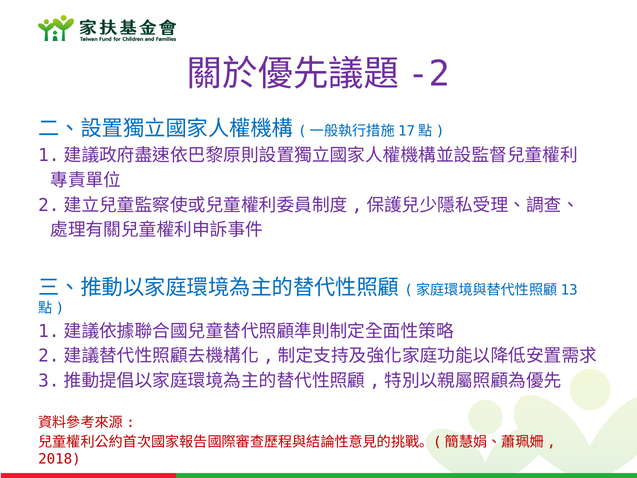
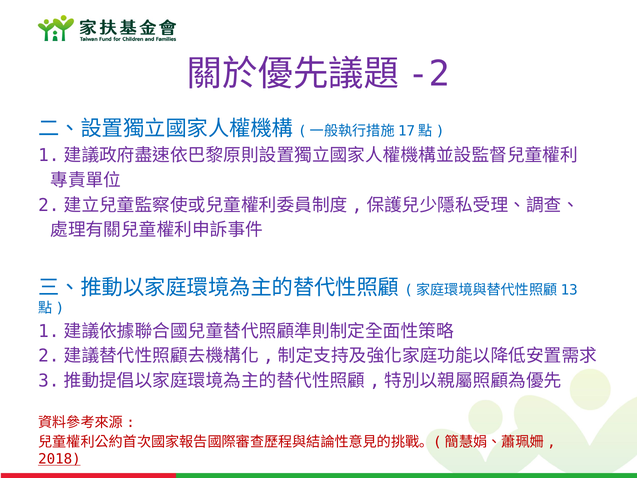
2018 underline: none -> present
